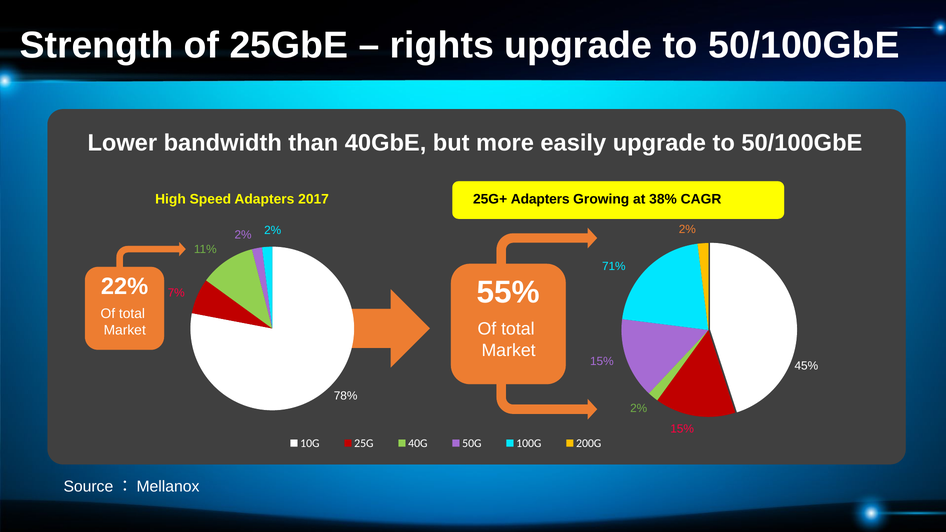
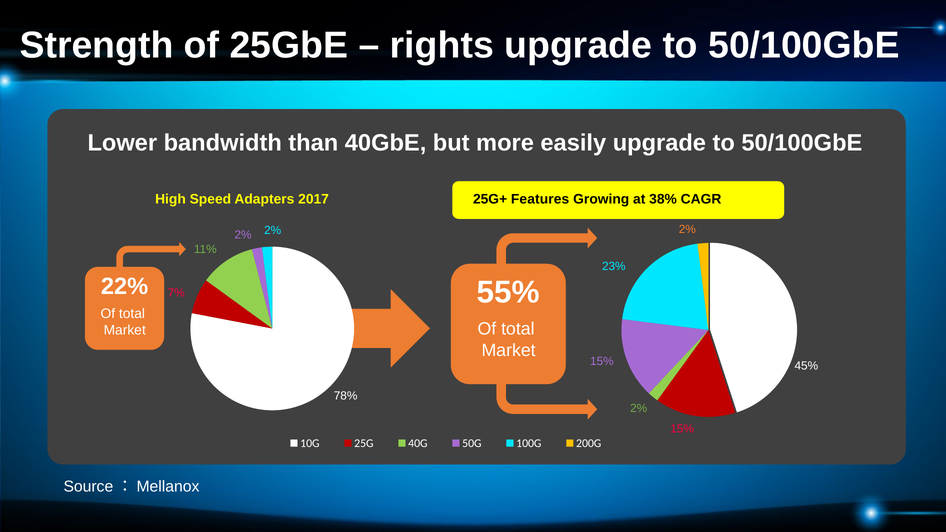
25G+ Adapters: Adapters -> Features
71%: 71% -> 23%
